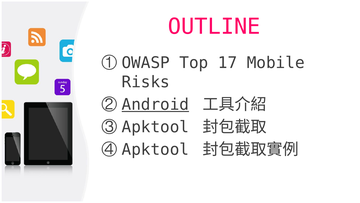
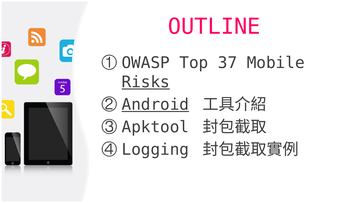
17: 17 -> 37
Risks underline: none -> present
Apktool at (155, 149): Apktool -> Logging
